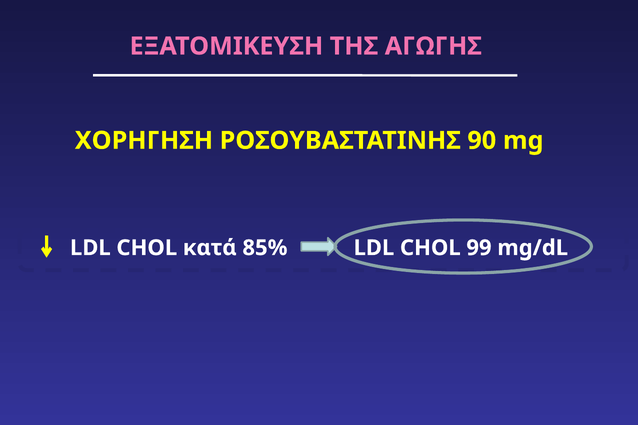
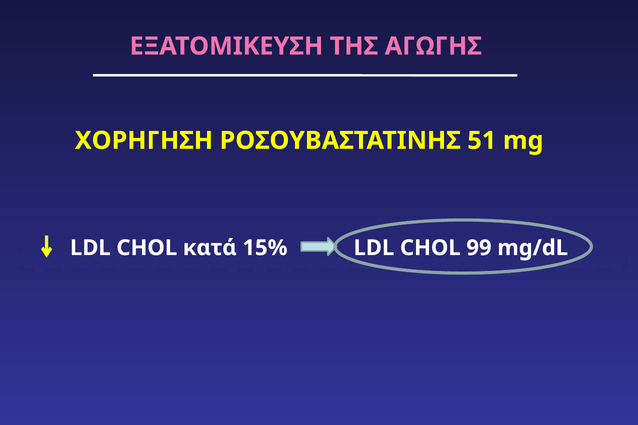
90: 90 -> 51
85%: 85% -> 15%
